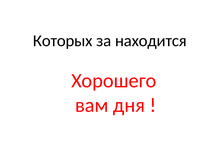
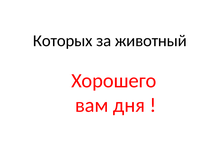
находится: находится -> животный
